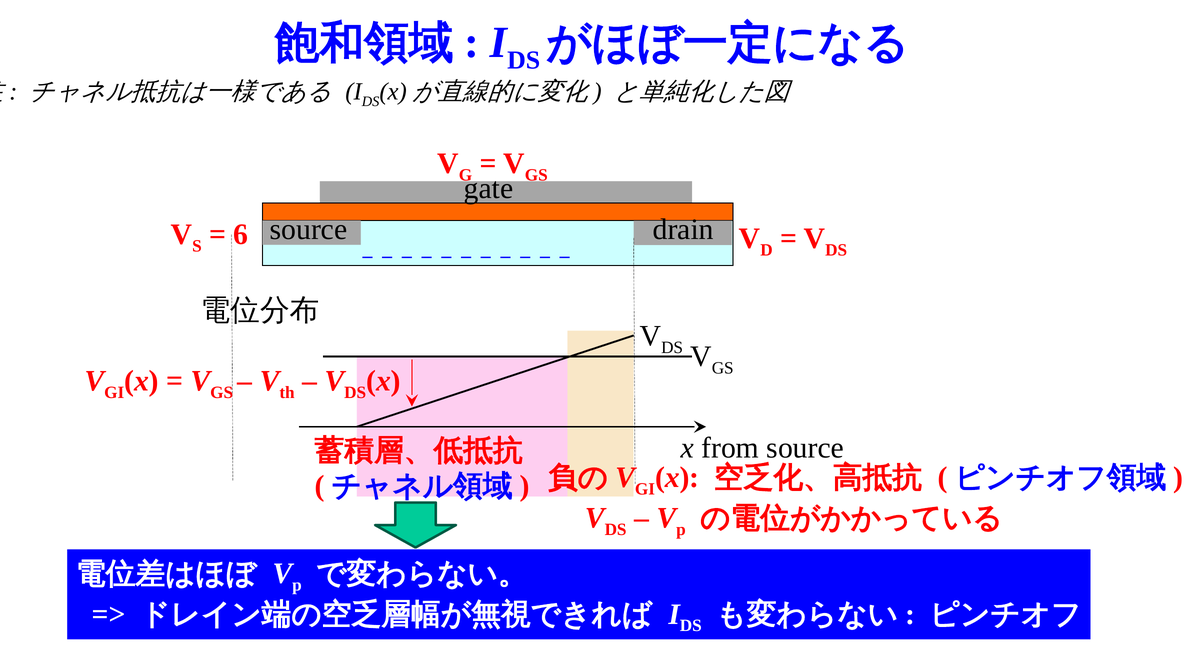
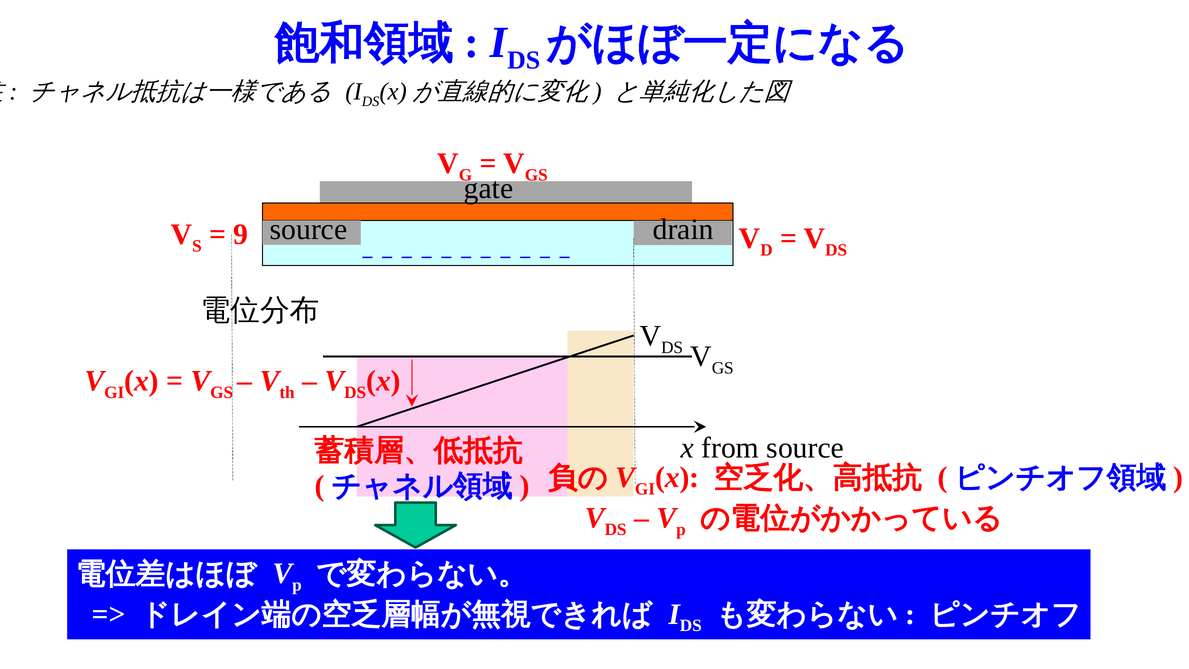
6: 6 -> 9
